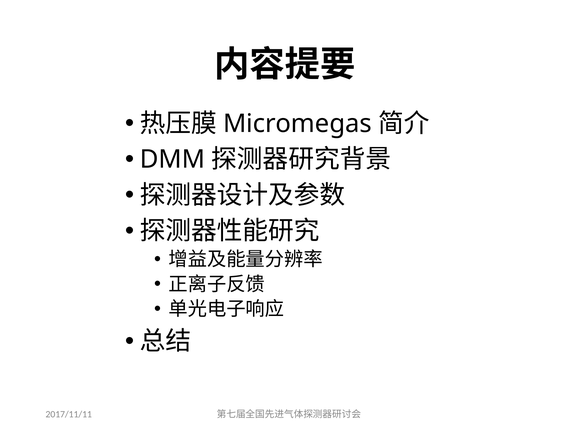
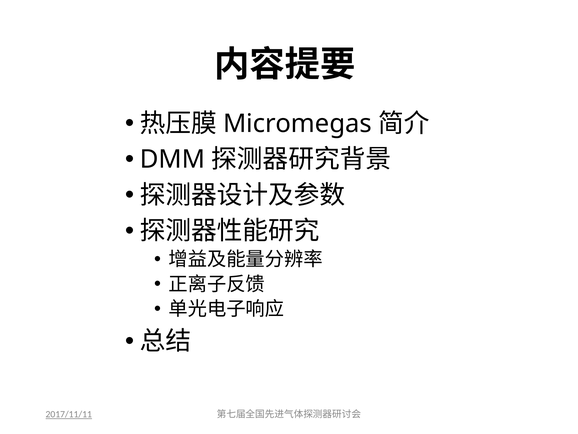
2017/11/11 underline: none -> present
